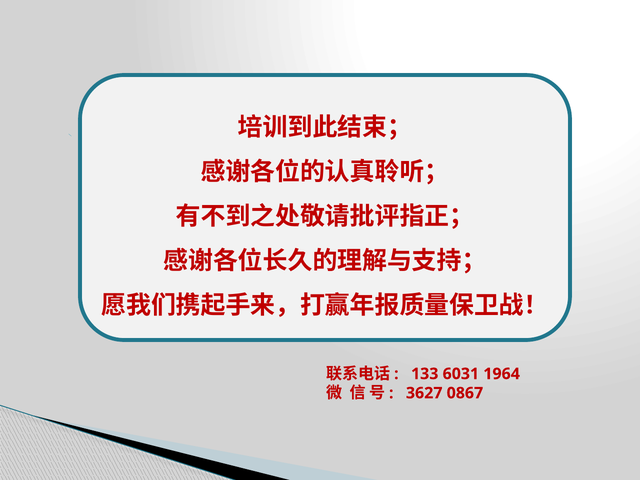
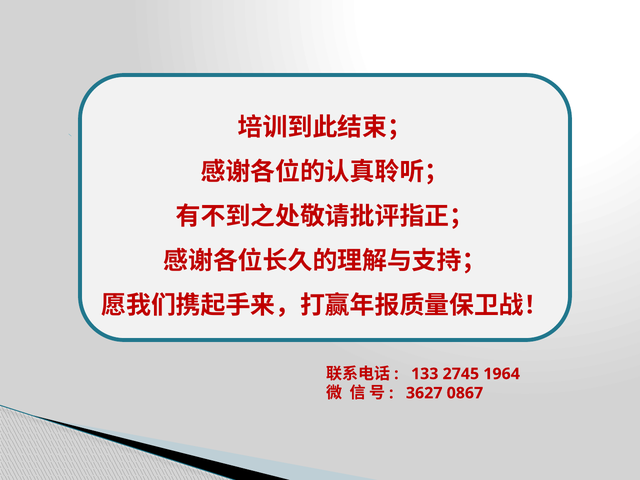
6031: 6031 -> 2745
